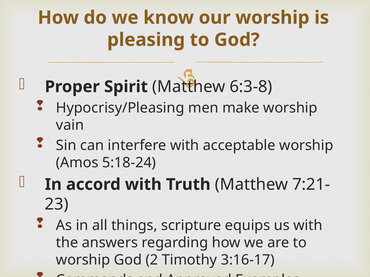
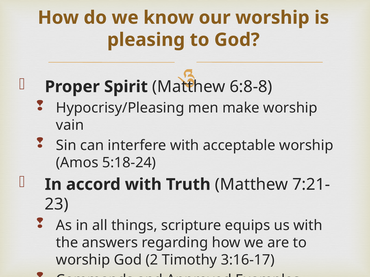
6:3-8: 6:3-8 -> 6:8-8
